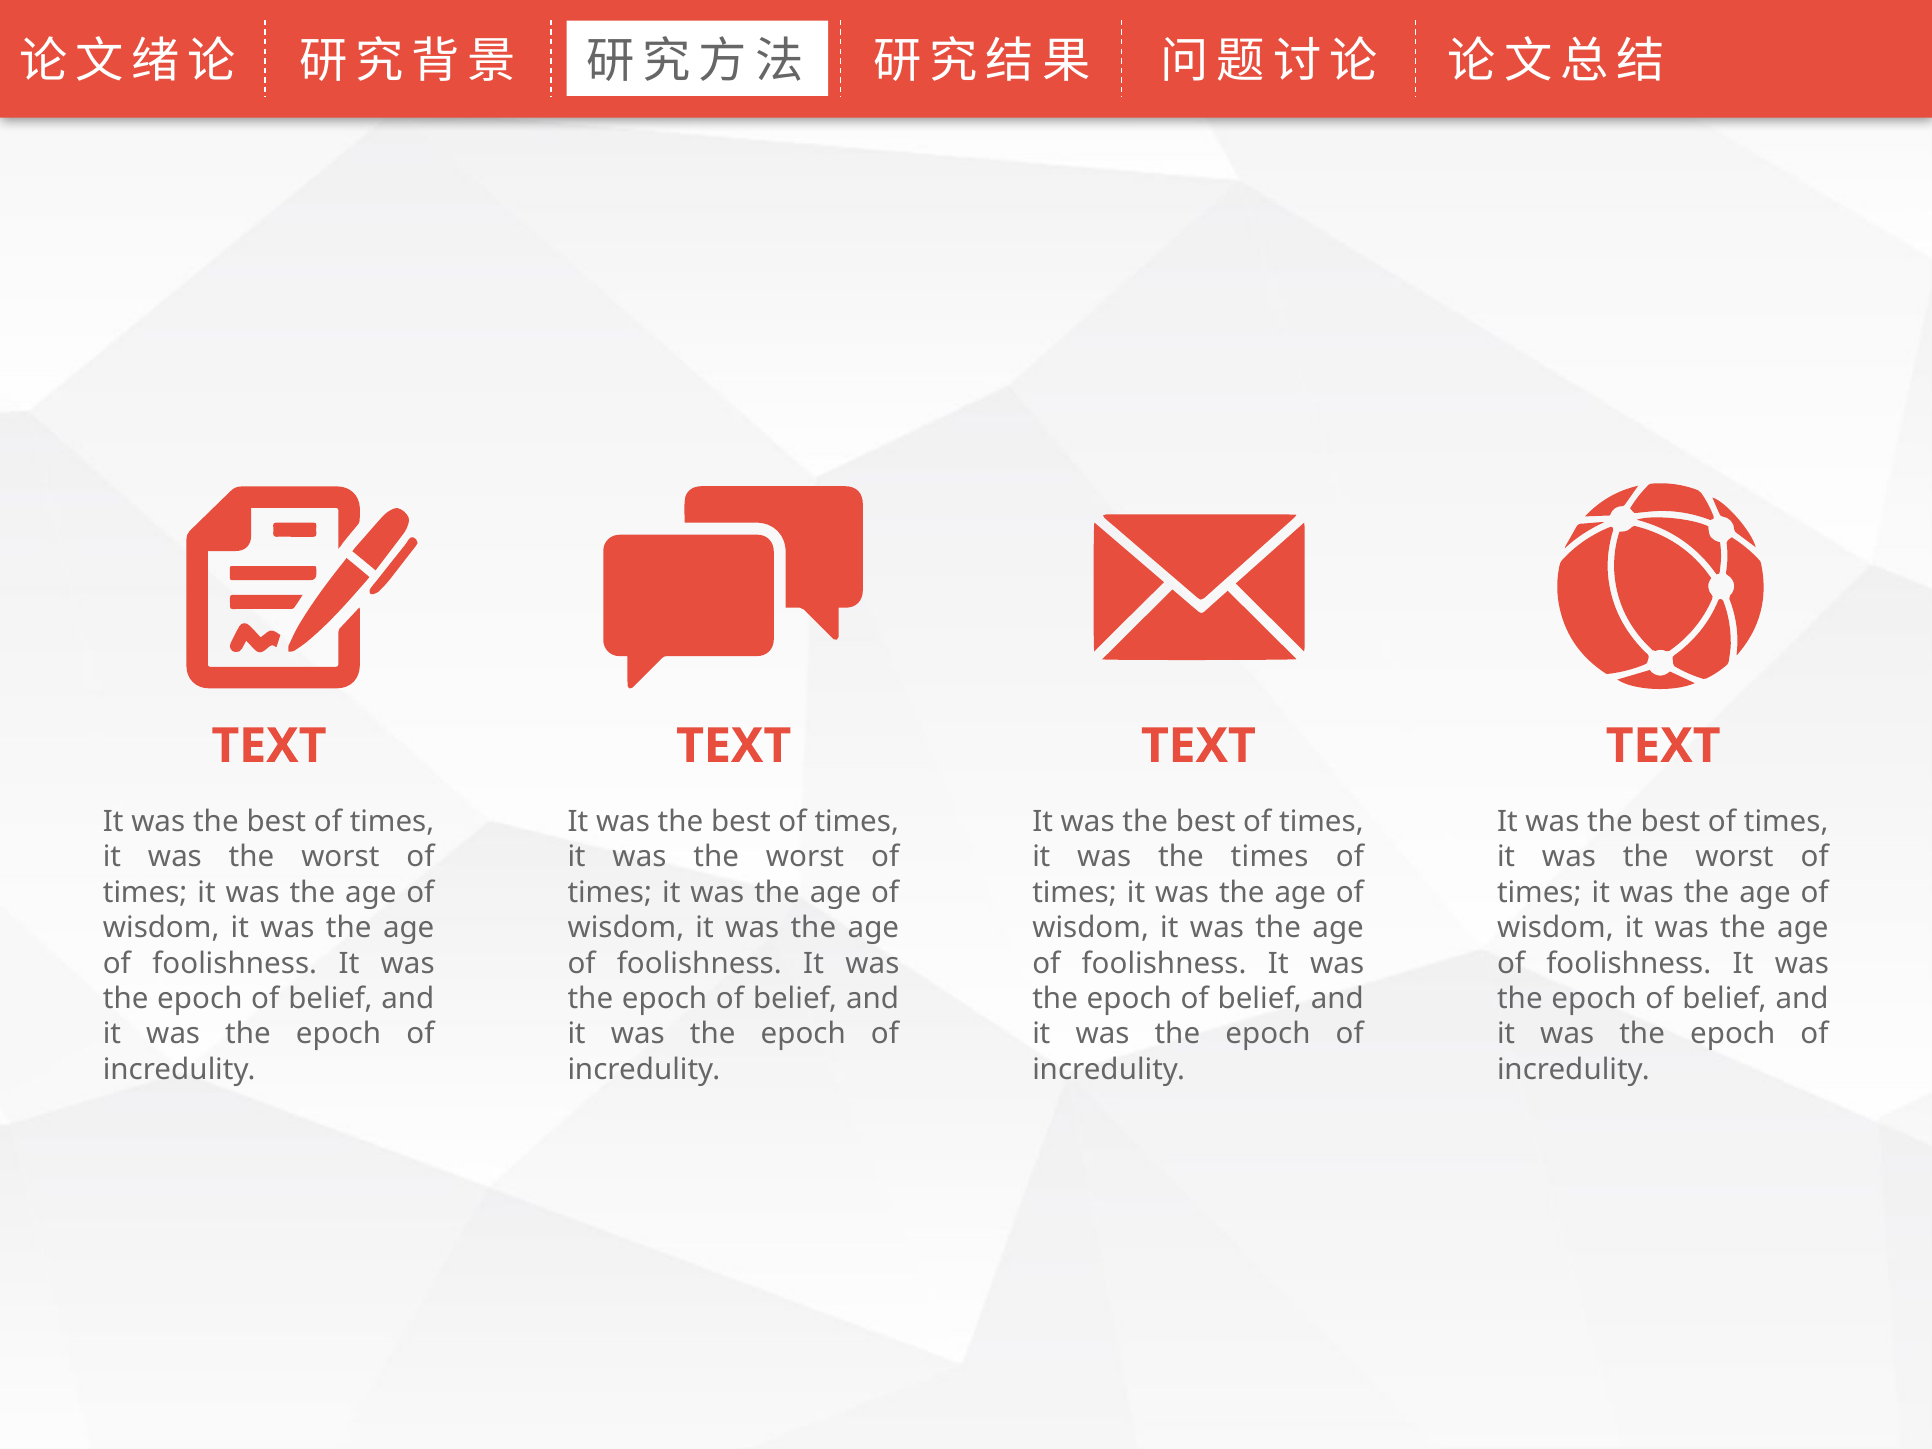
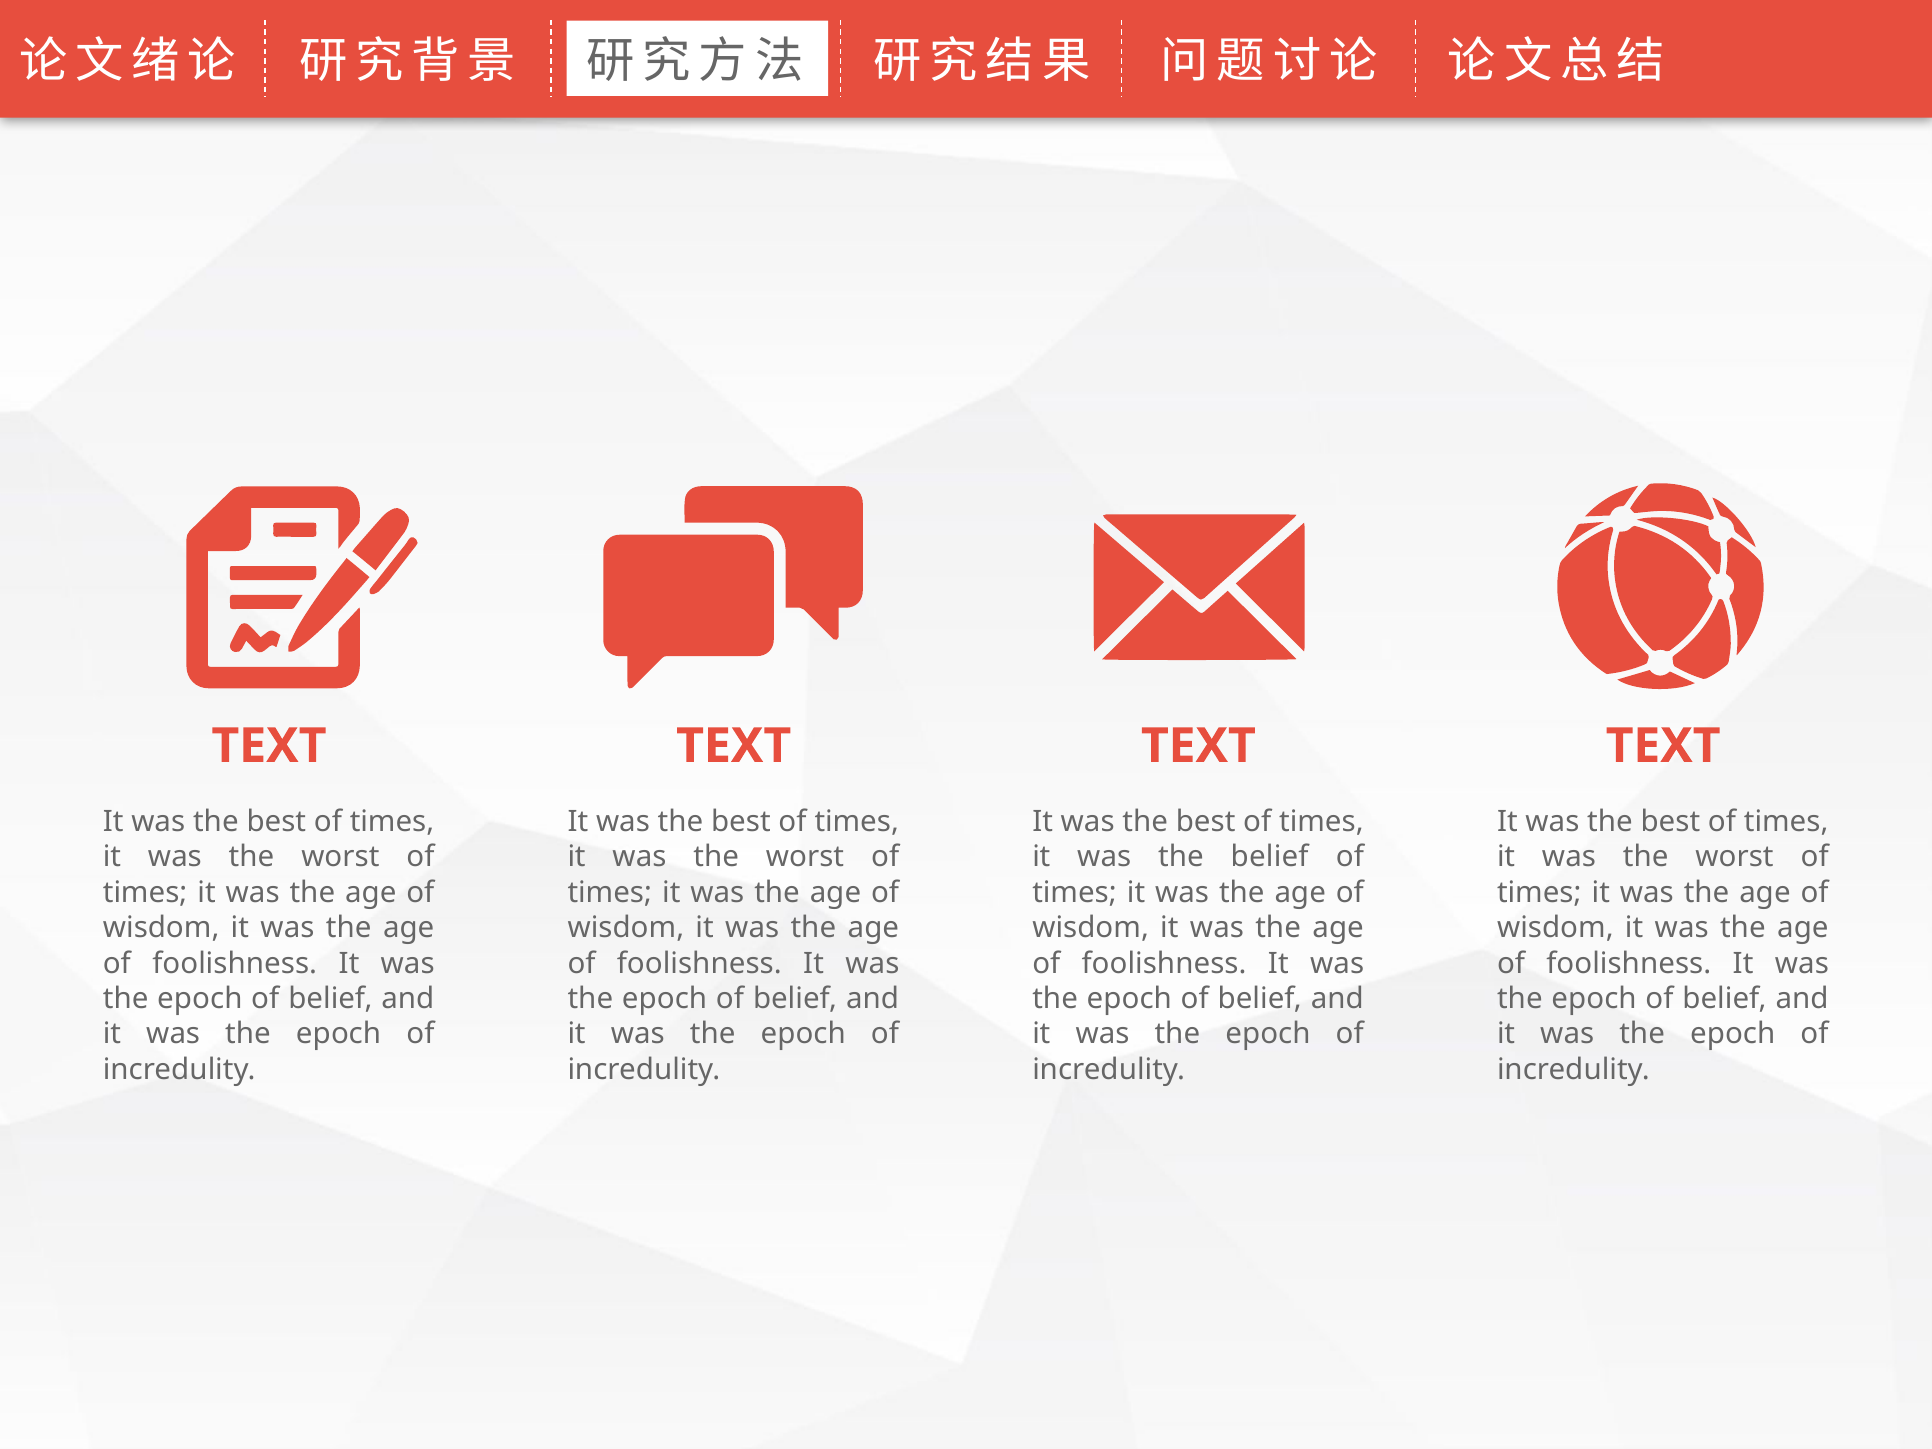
the times: times -> belief
